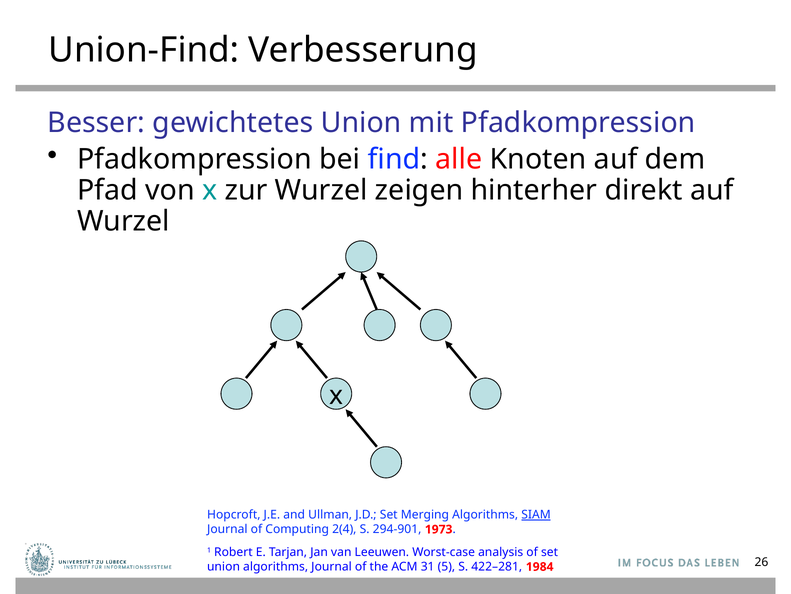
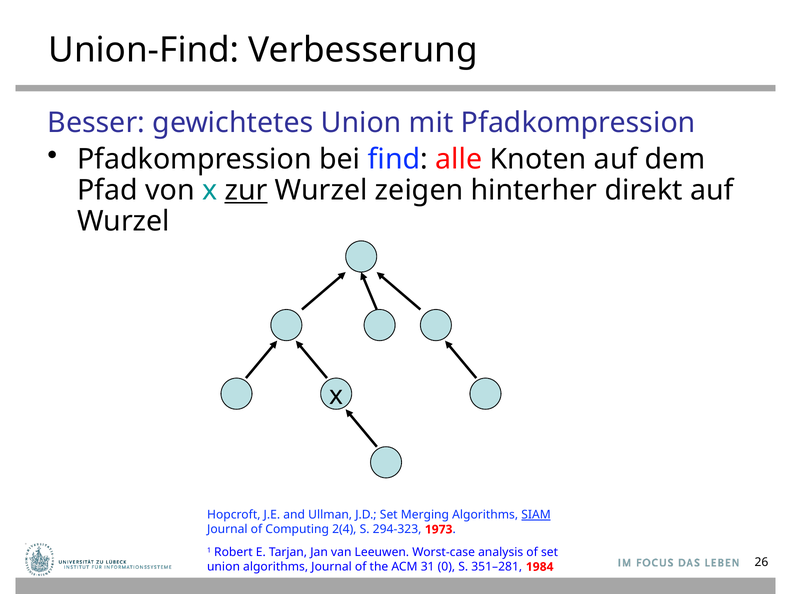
zur underline: none -> present
294-901: 294-901 -> 294-323
5: 5 -> 0
422–281: 422–281 -> 351–281
